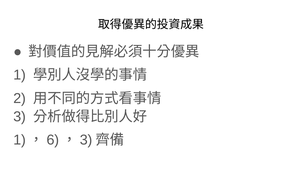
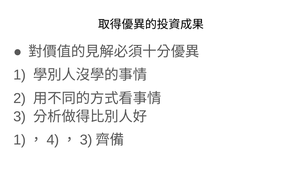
6: 6 -> 4
